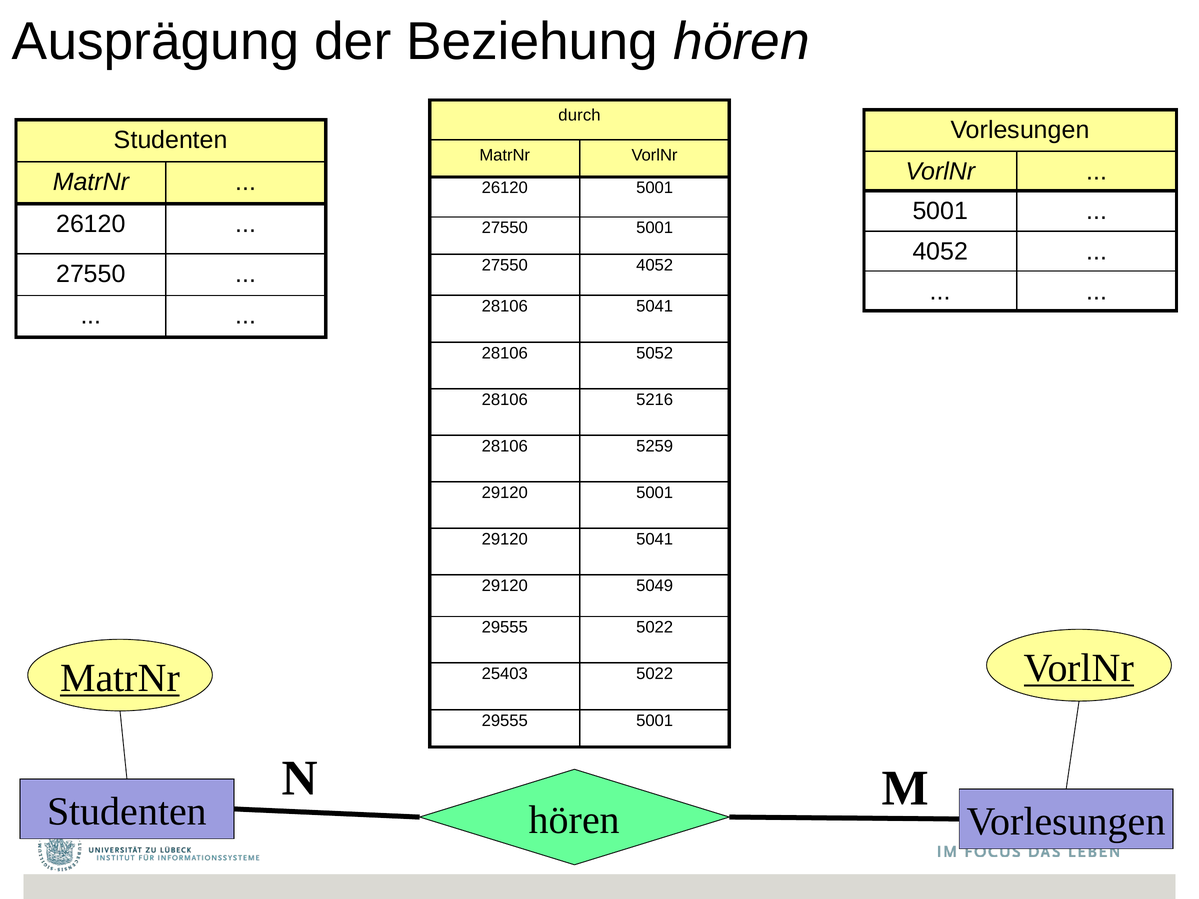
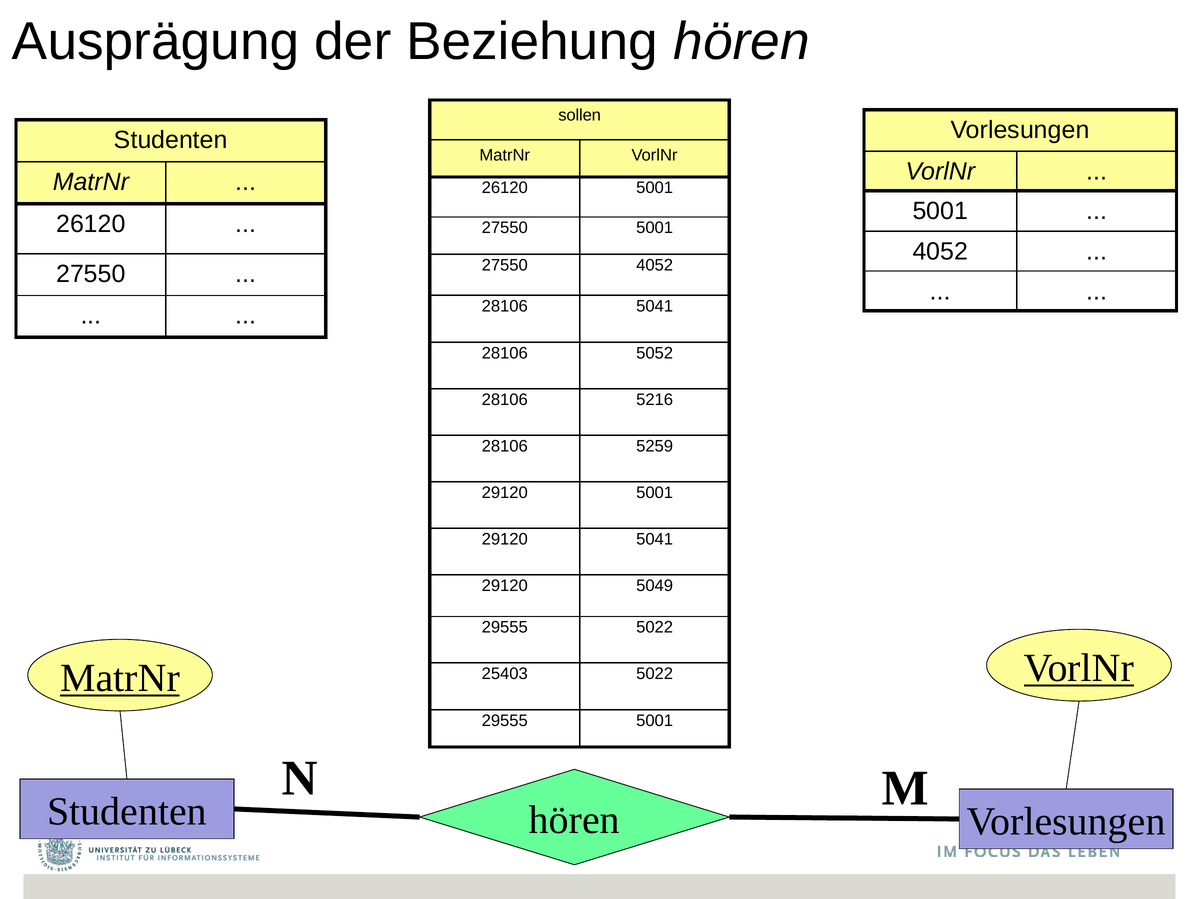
durch: durch -> sollen
